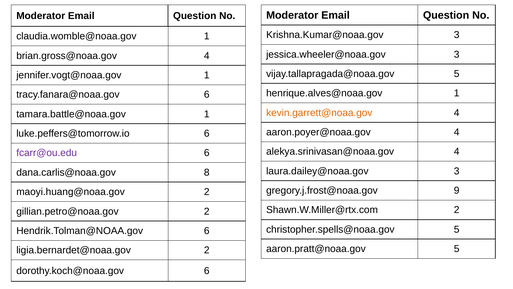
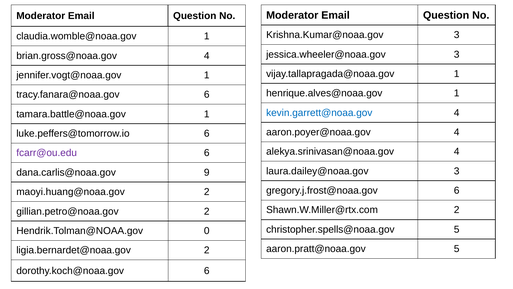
vijay.tallapragada@noaa.gov 5: 5 -> 1
kevin.garrett@noaa.gov colour: orange -> blue
8: 8 -> 9
gregory.j.frost@noaa.gov 9: 9 -> 6
Hendrik.Tolman@NOAA.gov 6: 6 -> 0
